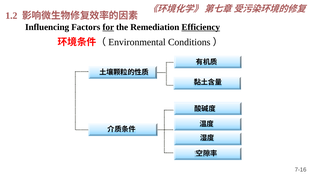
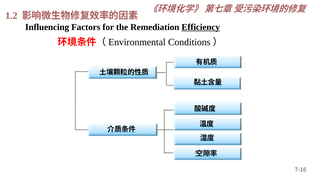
for underline: present -> none
